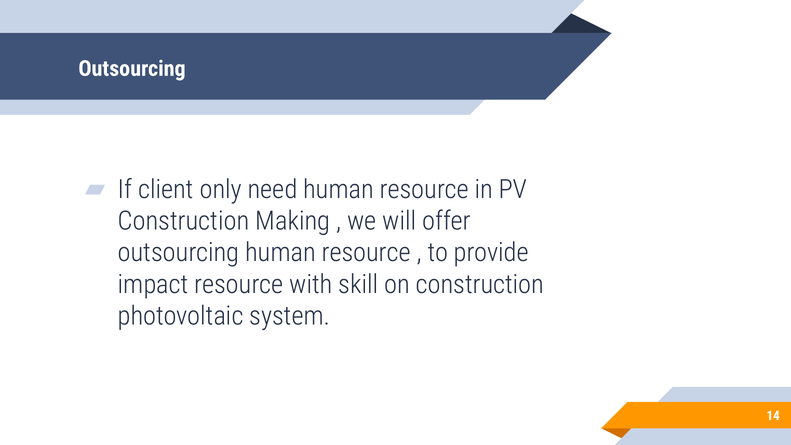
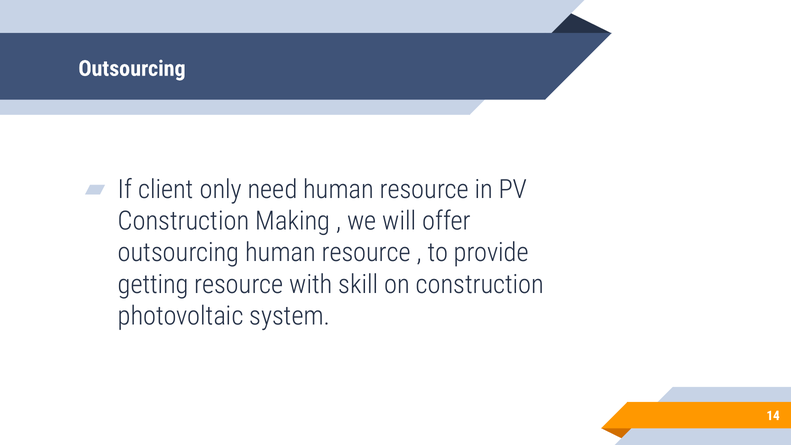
impact: impact -> getting
